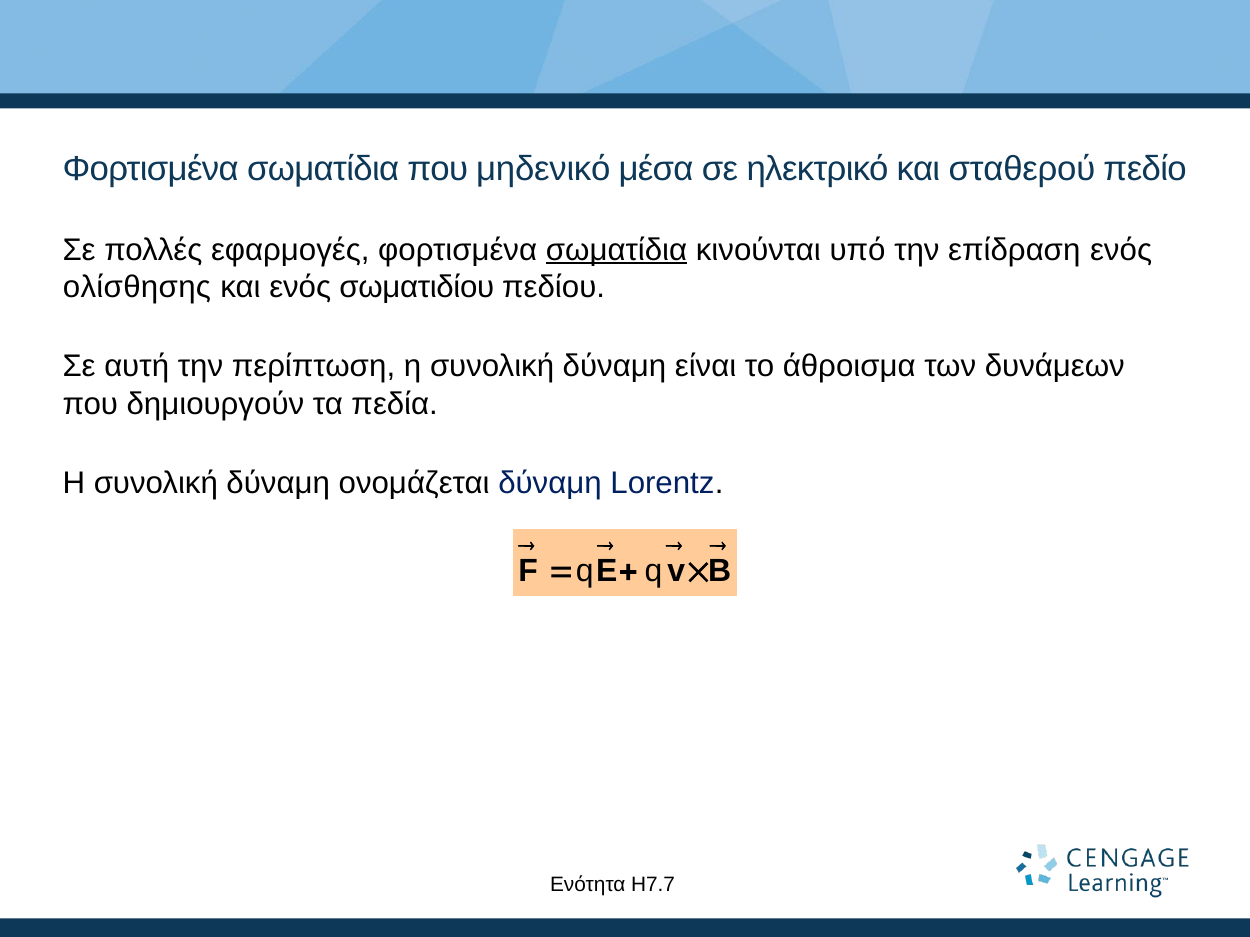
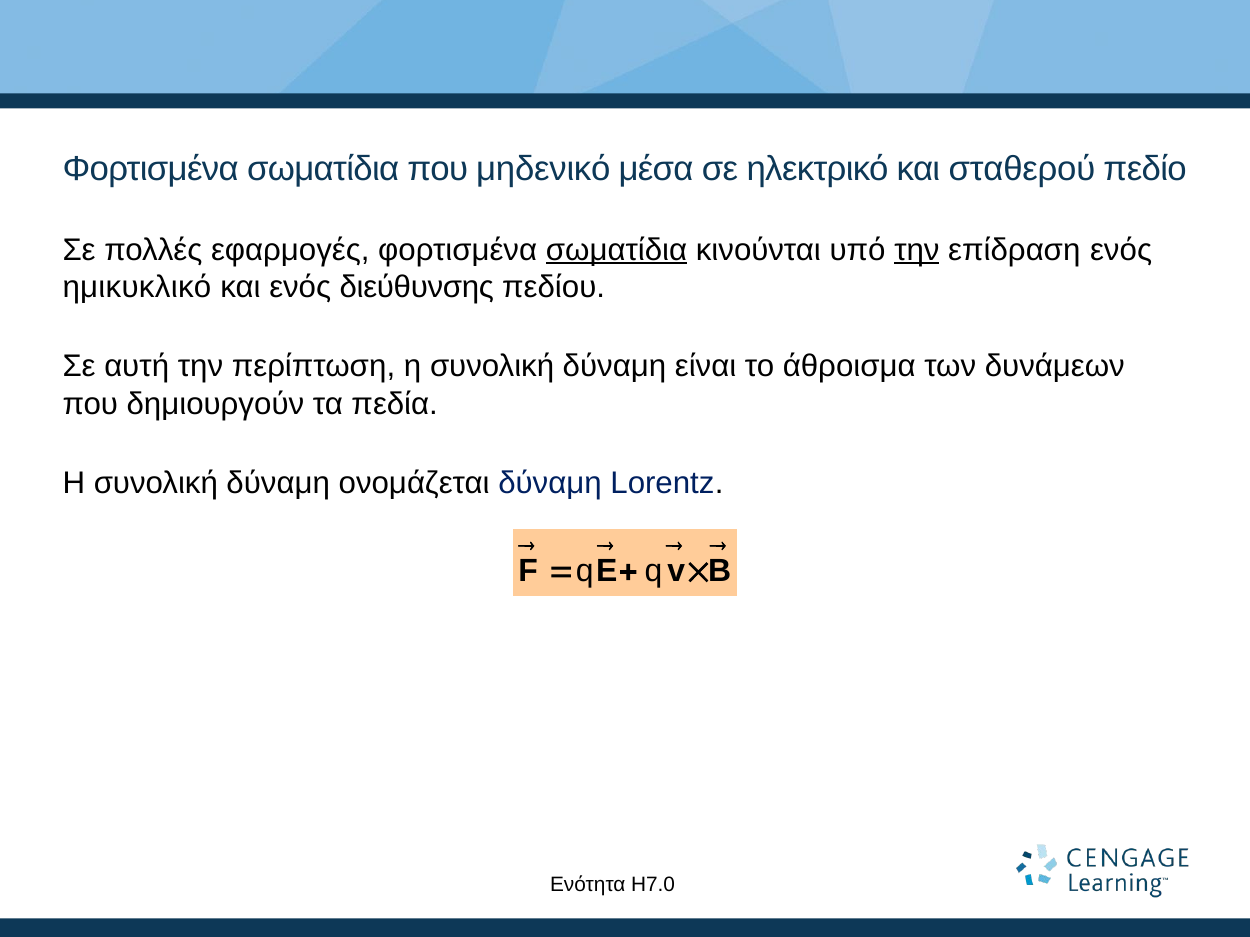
την at (917, 250) underline: none -> present
ολίσθησης: ολίσθησης -> ημικυκλικό
σωματιδίου: σωματιδίου -> διεύθυνσης
Η7.7: Η7.7 -> Η7.0
